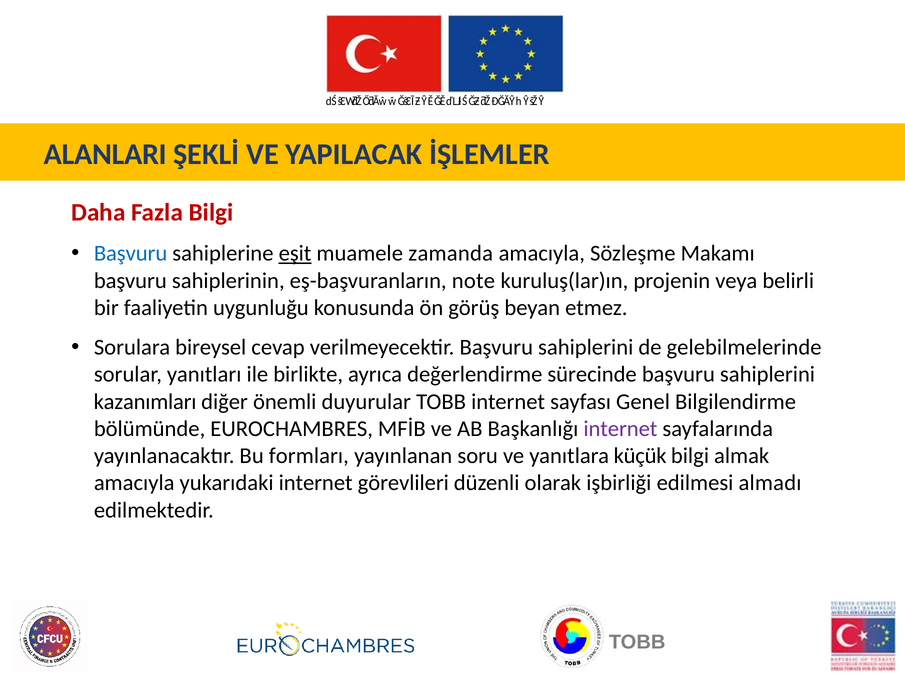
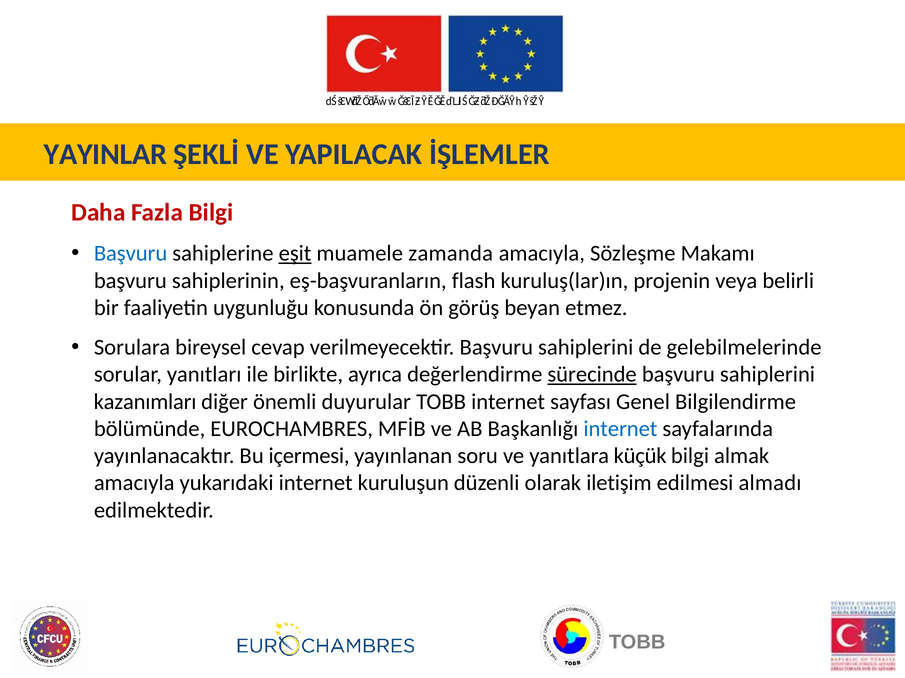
ALANLARI: ALANLARI -> YAYINLAR
note: note -> flash
sürecinde underline: none -> present
internet at (620, 429) colour: purple -> blue
formları: formları -> içermesi
görevlileri: görevlileri -> kuruluşun
işbirliği: işbirliği -> iletişim
